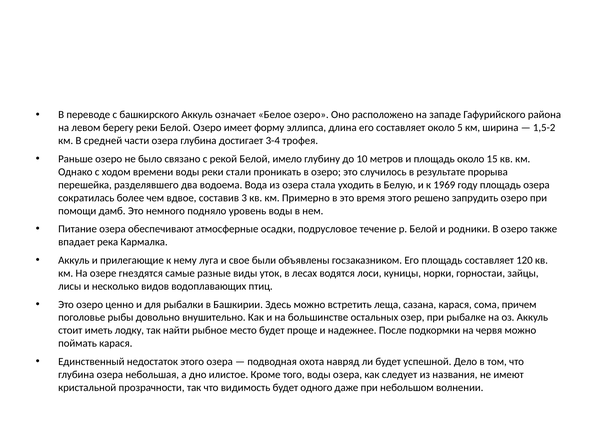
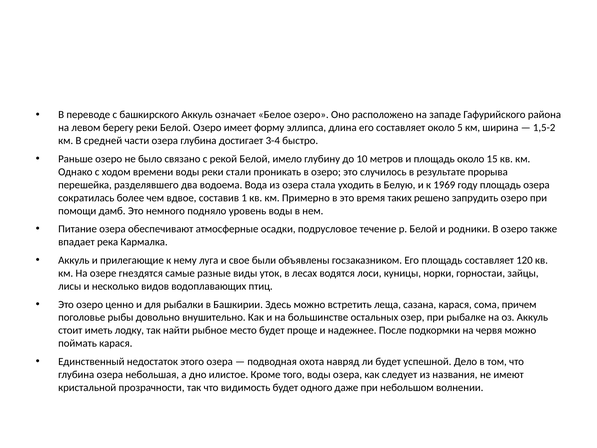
трофея: трофея -> быстро
3: 3 -> 1
время этого: этого -> таких
